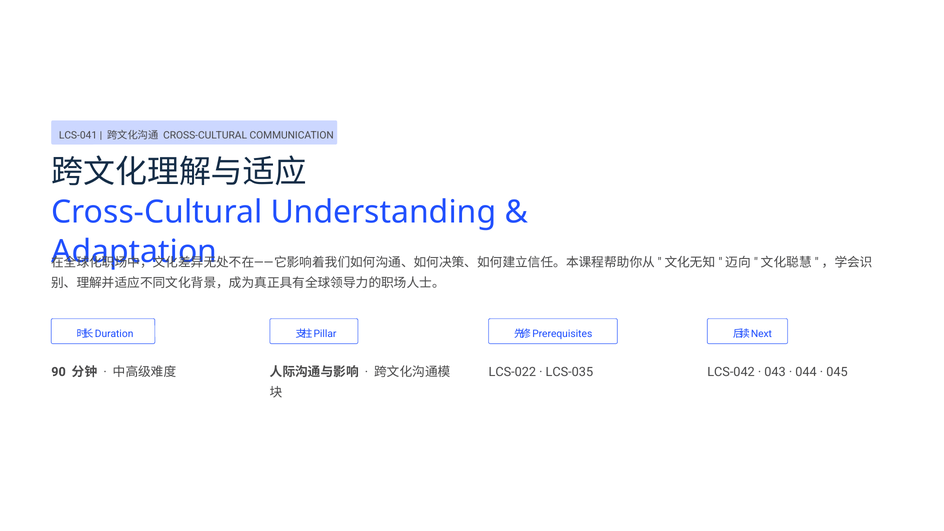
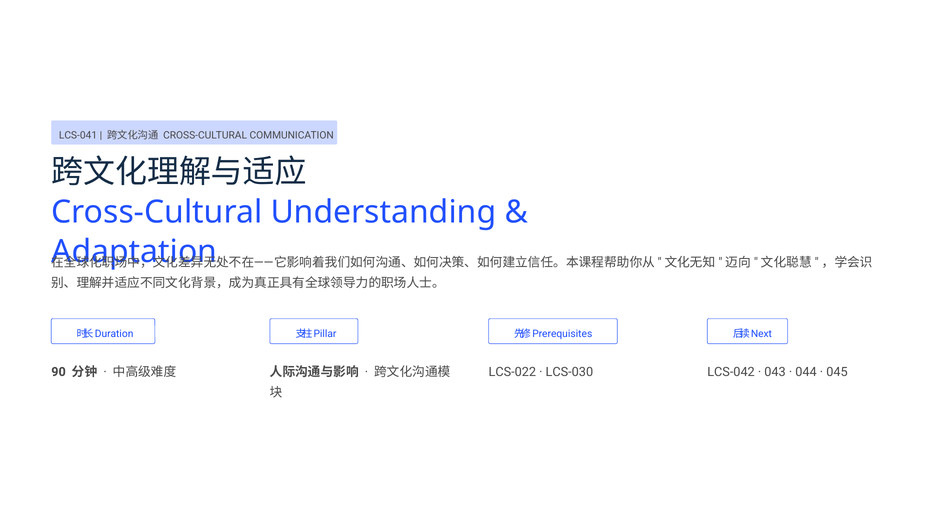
LCS-035: LCS-035 -> LCS-030
